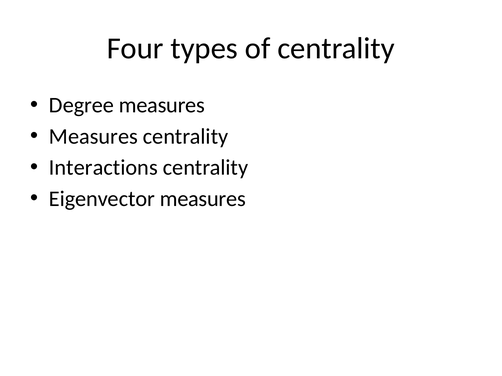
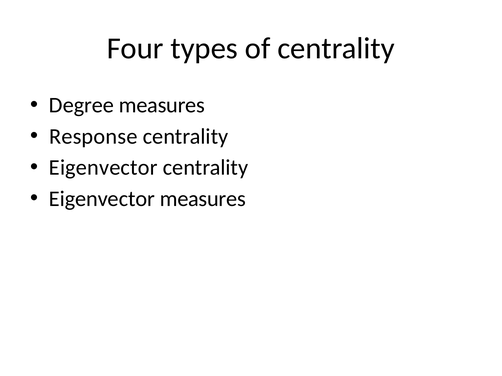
Measures at (93, 137): Measures -> Response
Interactions at (103, 168): Interactions -> Eigenvector
